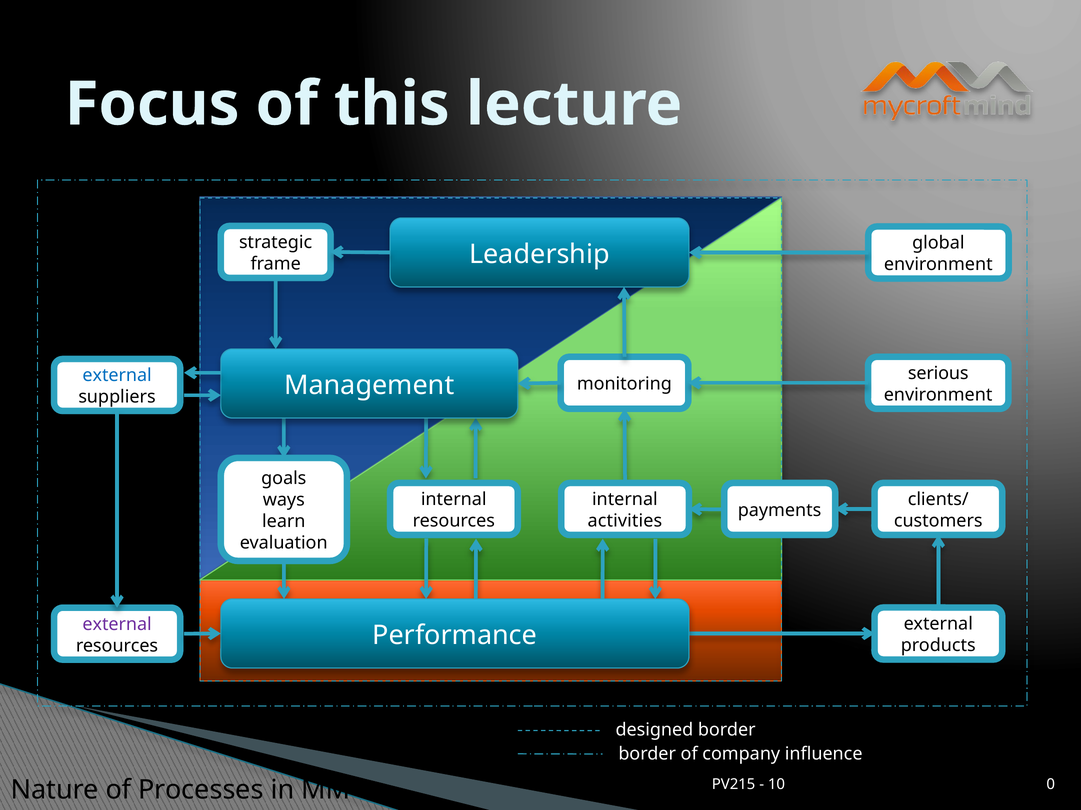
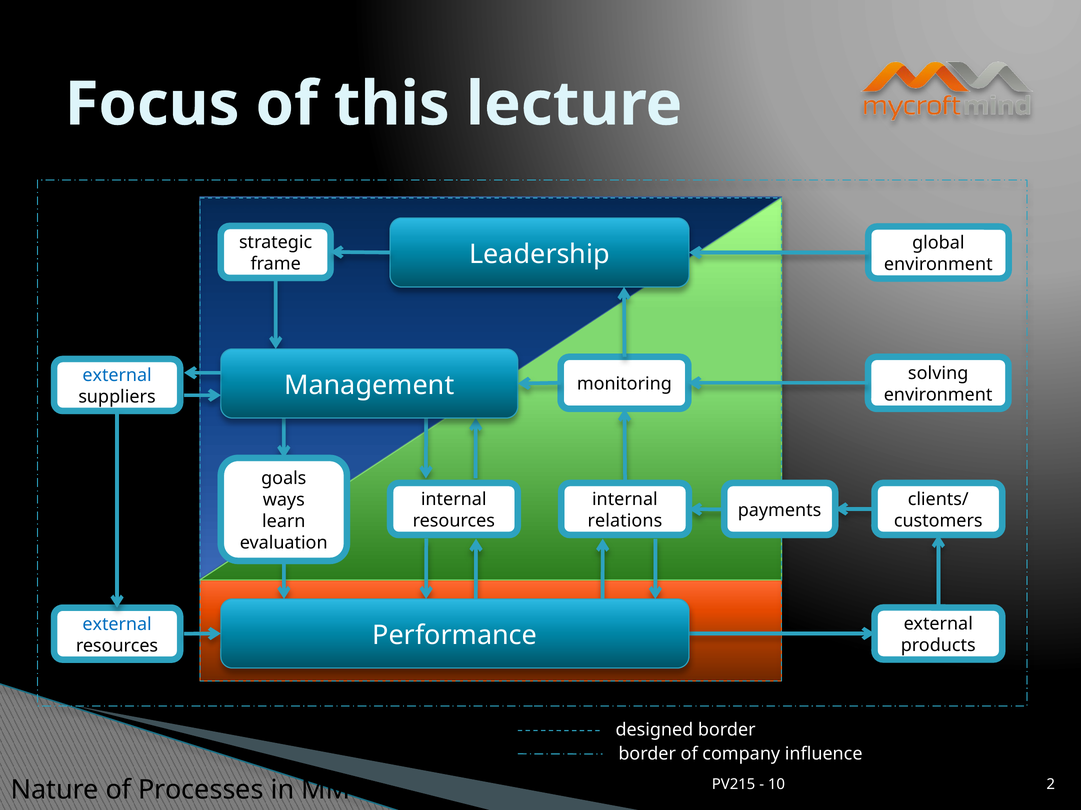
serious: serious -> solving
activities: activities -> relations
external at (117, 625) colour: purple -> blue
0: 0 -> 2
